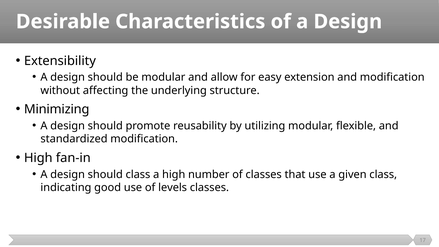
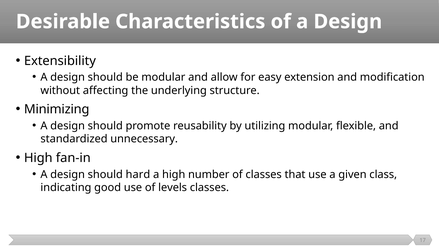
standardized modification: modification -> unnecessary
should class: class -> hard
